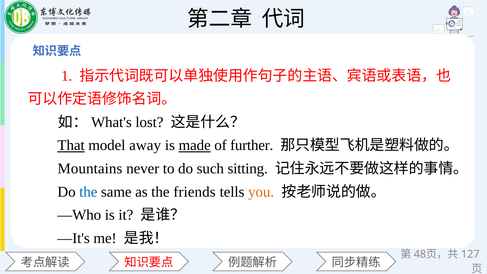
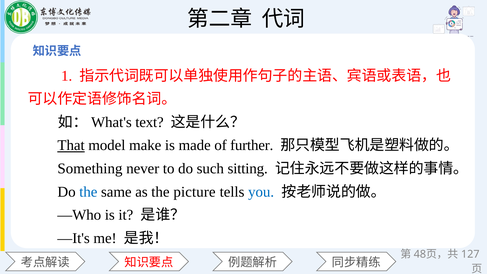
lost: lost -> text
away: away -> make
made underline: present -> none
Mountains: Mountains -> Something
friends: friends -> picture
you colour: orange -> blue
